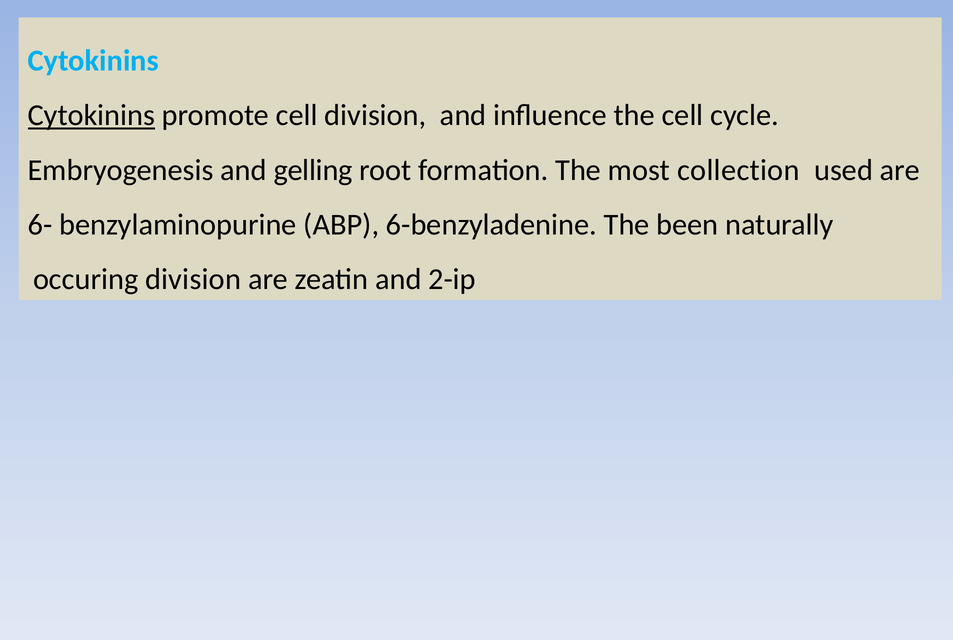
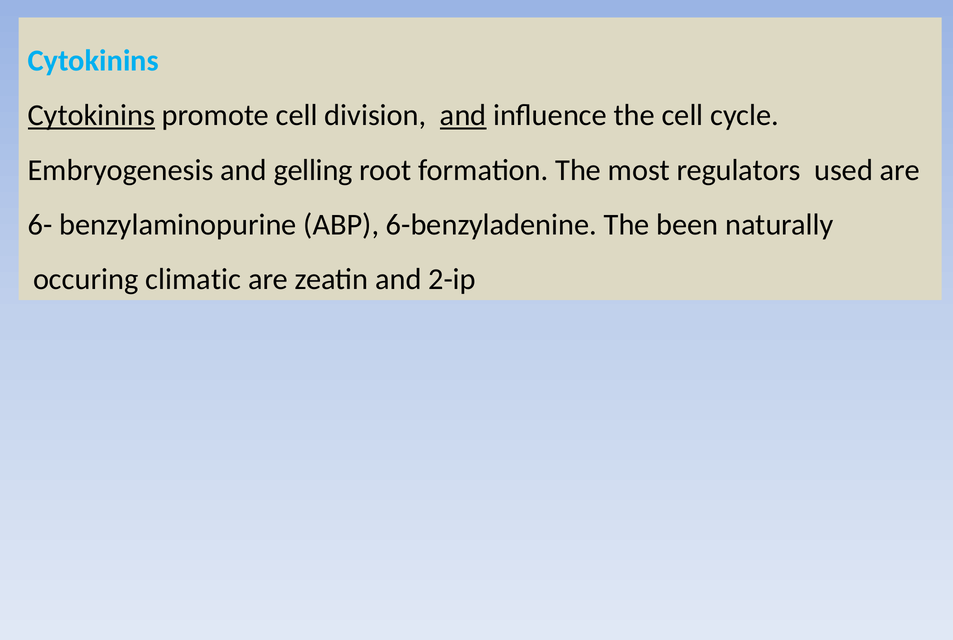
and at (463, 115) underline: none -> present
collection: collection -> regulators
occuring division: division -> climatic
